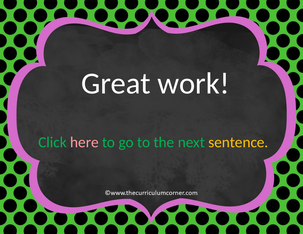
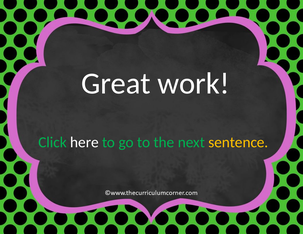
here colour: pink -> white
